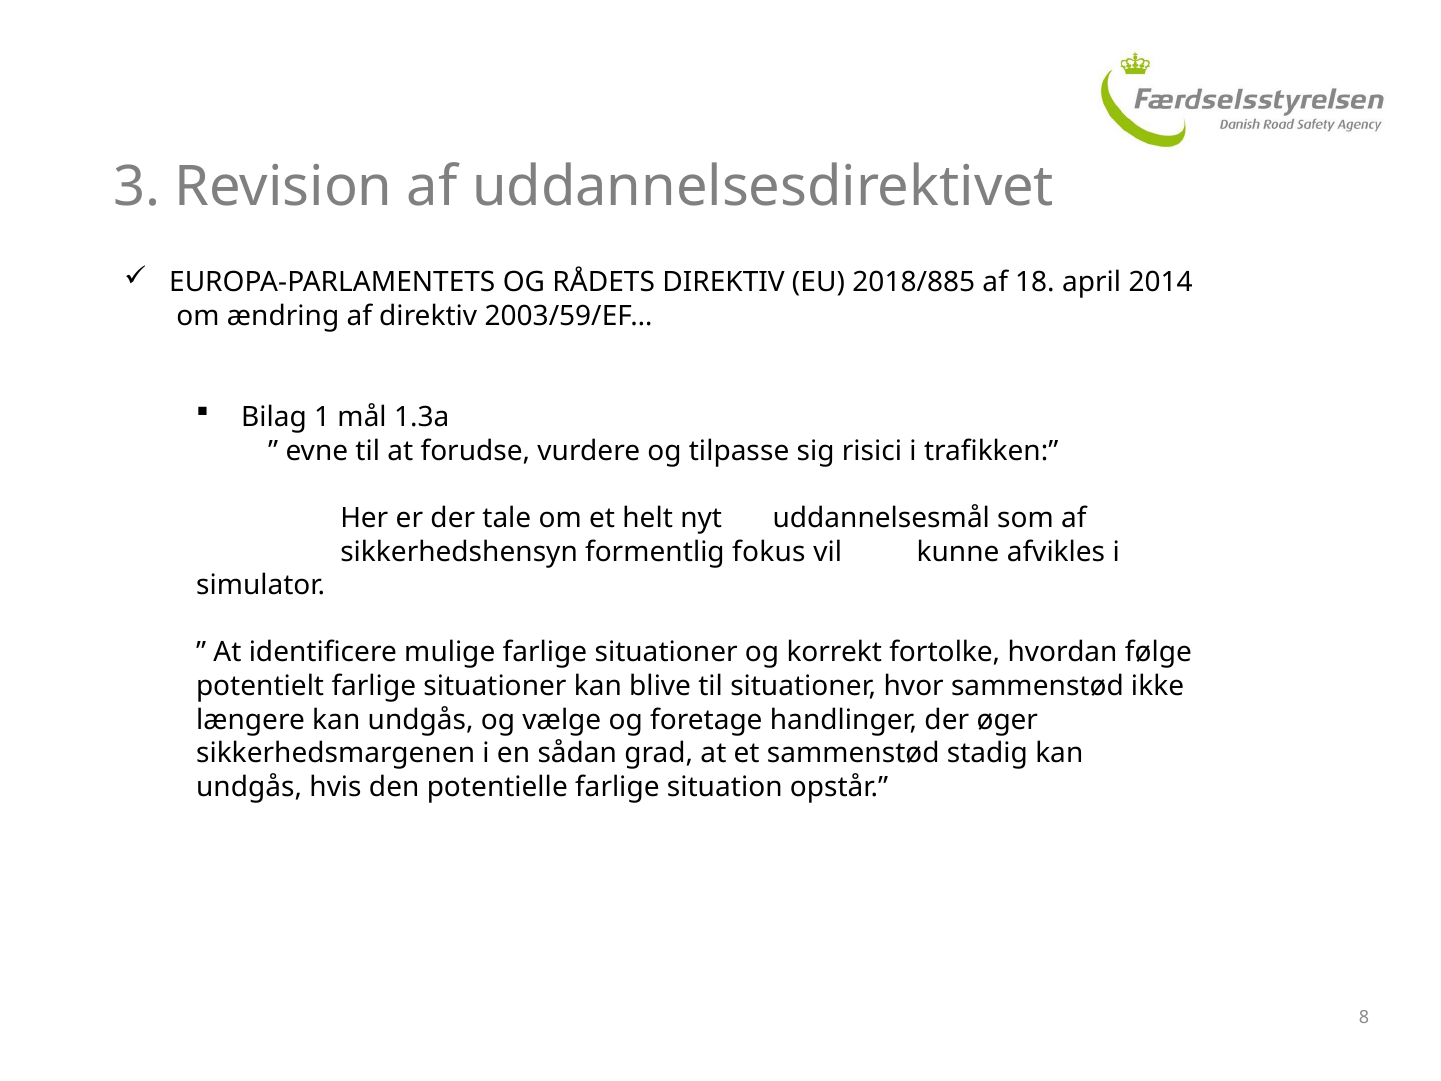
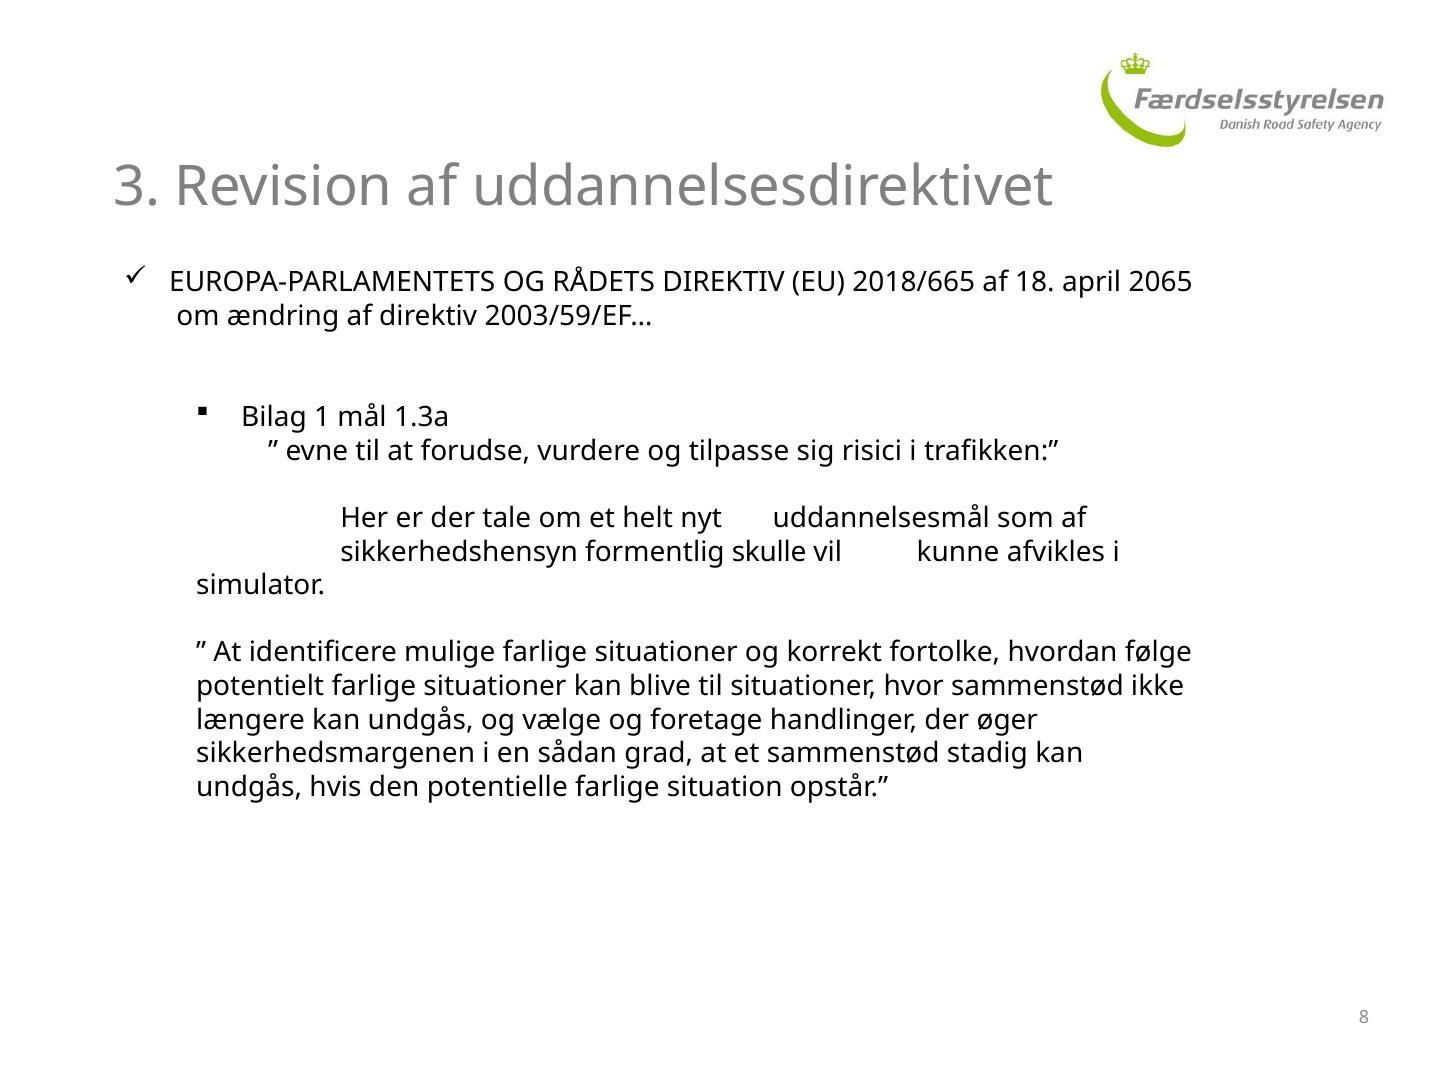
2018/885: 2018/885 -> 2018/665
2014: 2014 -> 2065
fokus: fokus -> skulle
